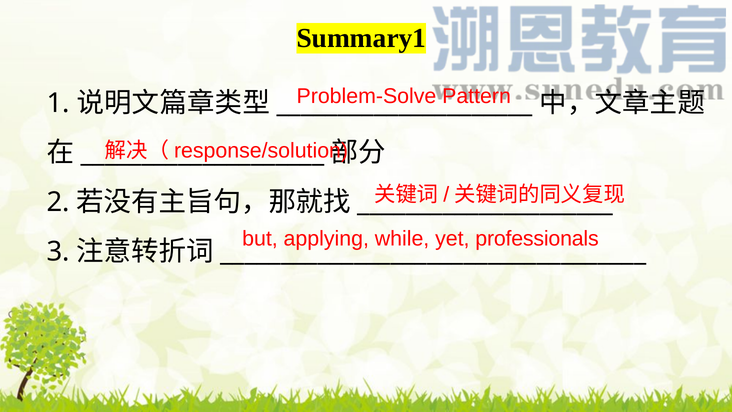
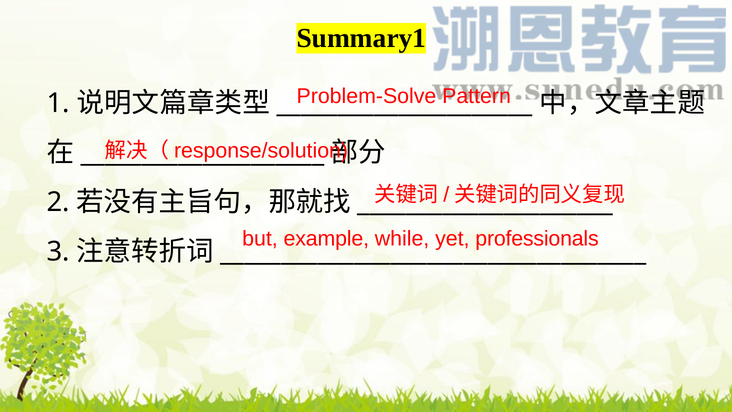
applying: applying -> example
